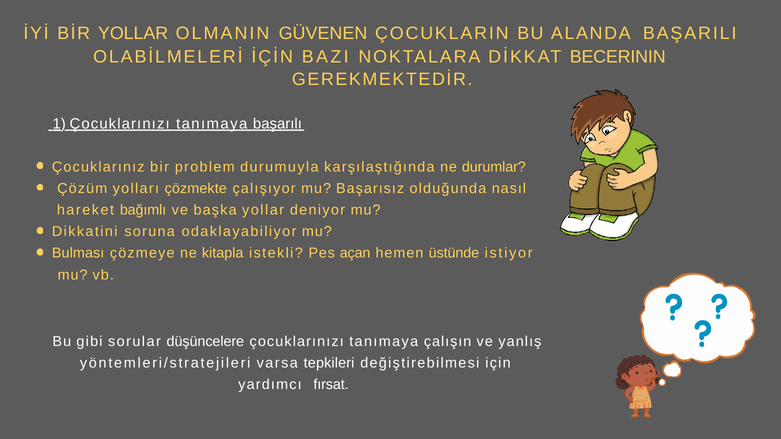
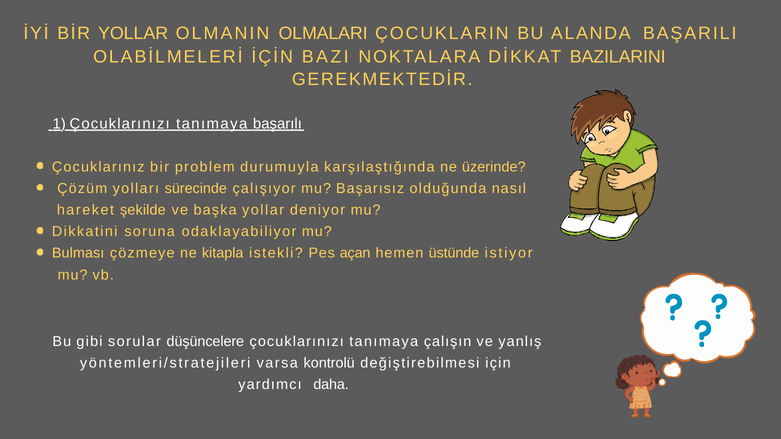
GÜVENEN: GÜVENEN -> OLMALARI
BECERININ: BECERININ -> BAZILARINI
durumlar: durumlar -> üzerinde
çözmekte: çözmekte -> sürecinde
bağımlı: bağımlı -> şekilde
tepkileri: tepkileri -> kontrolü
fırsat: fırsat -> daha
